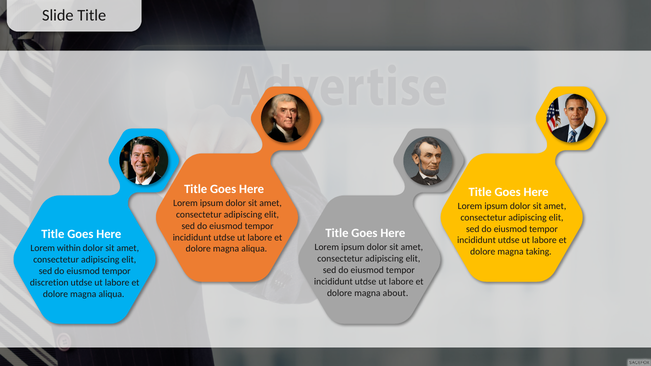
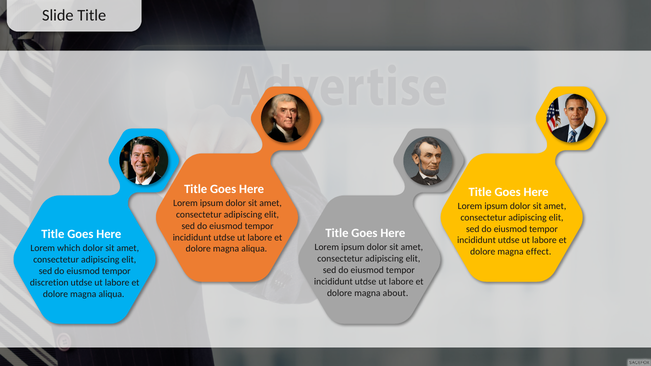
within: within -> which
taking: taking -> effect
